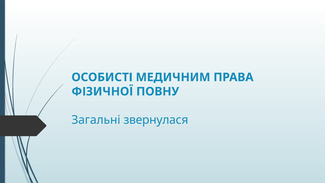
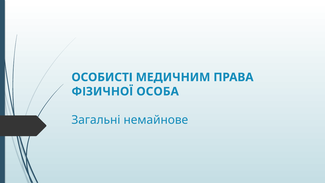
ПОВНУ: ПОВНУ -> ОСОБА
звернулася: звернулася -> немайнове
